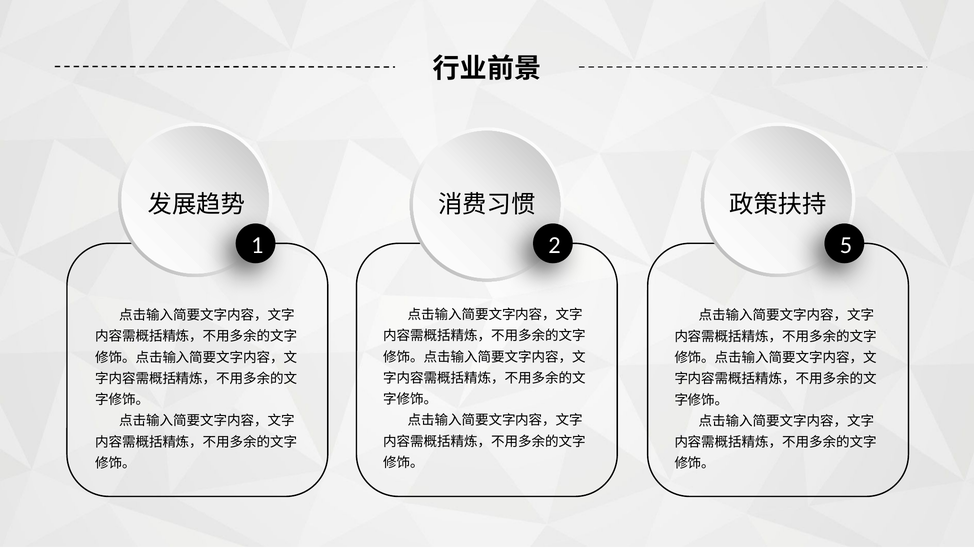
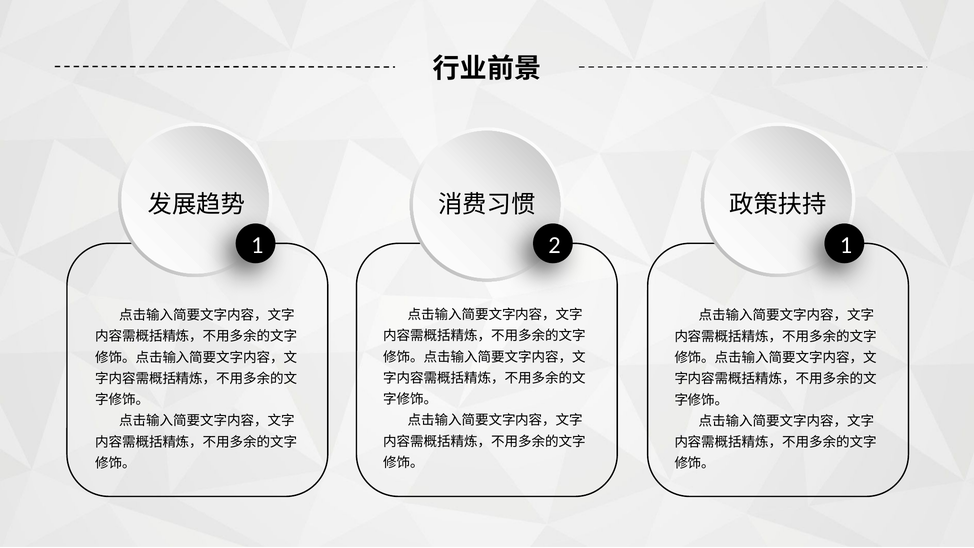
2 5: 5 -> 1
